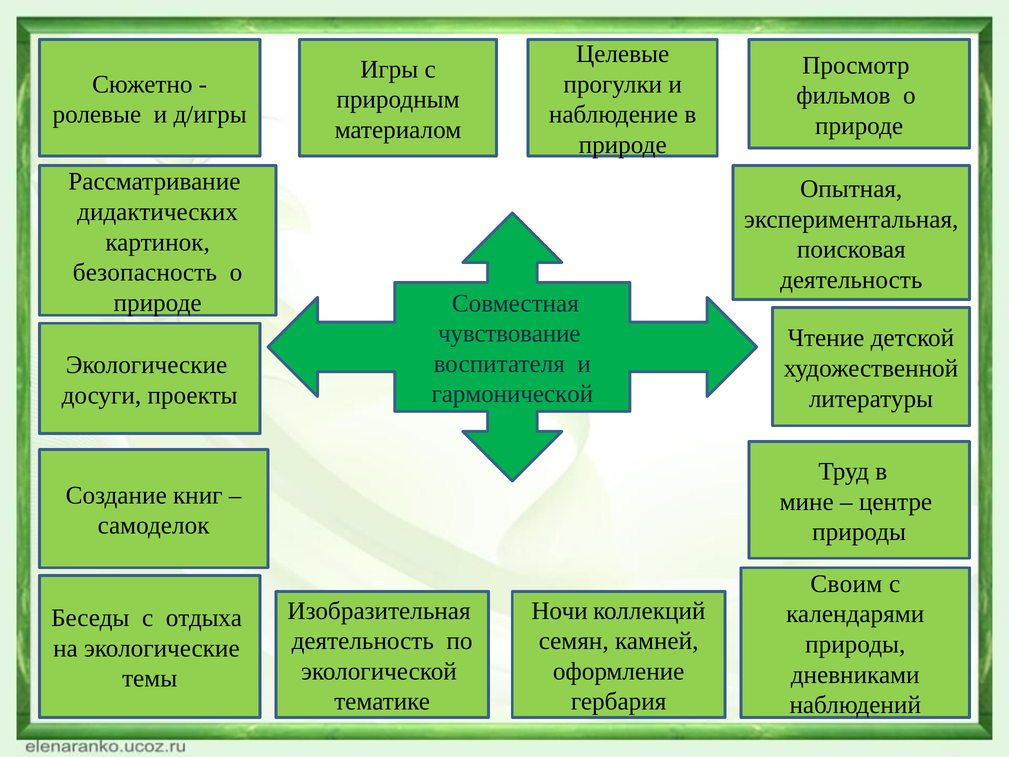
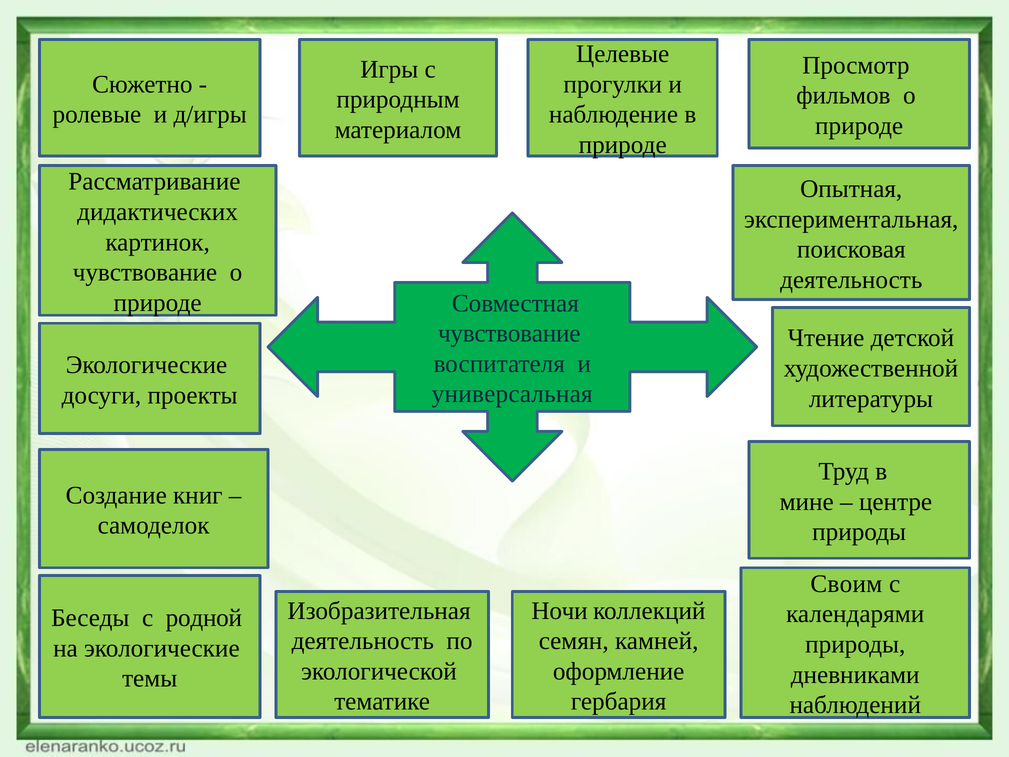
безопасность at (145, 272): безопасность -> чувствование
гармонической: гармонической -> универсальная
отдыха: отдыха -> родной
